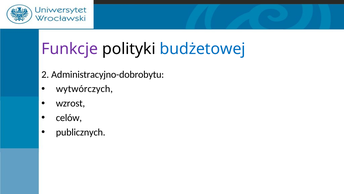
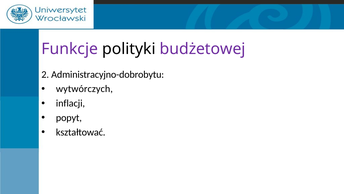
budżetowej colour: blue -> purple
wzrost: wzrost -> inflacji
celów: celów -> popyt
publicznych: publicznych -> kształtować
